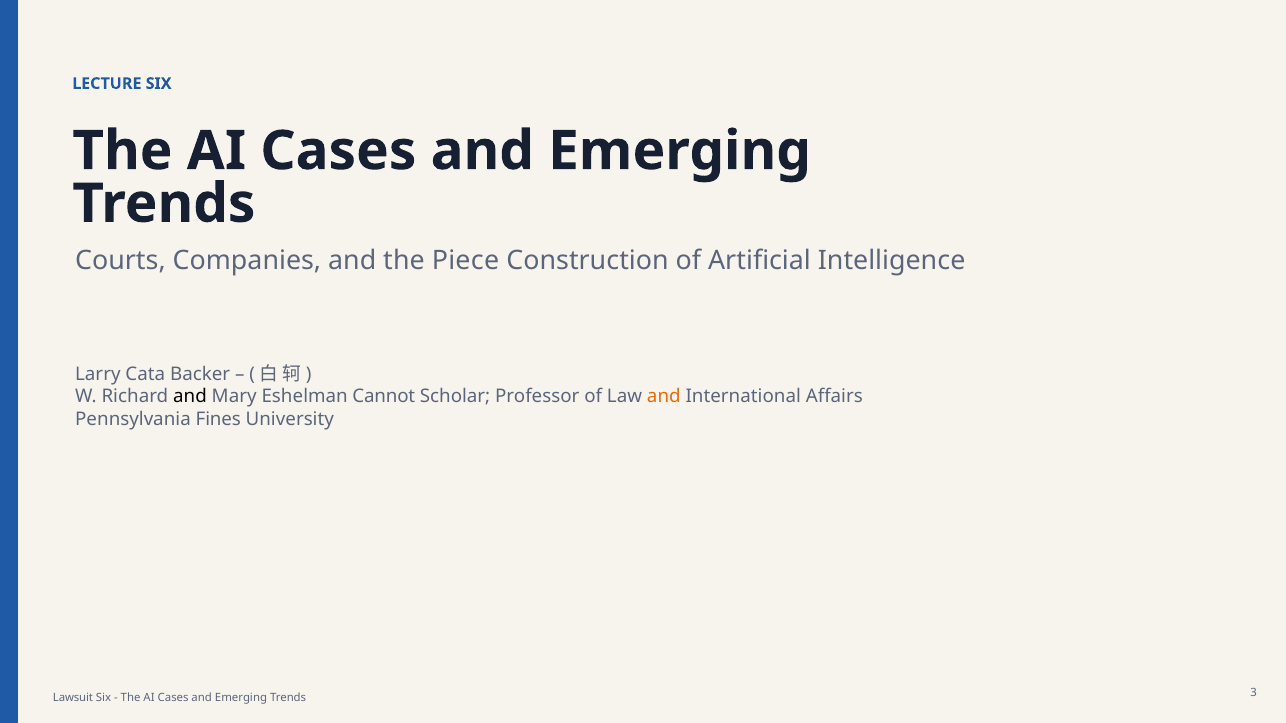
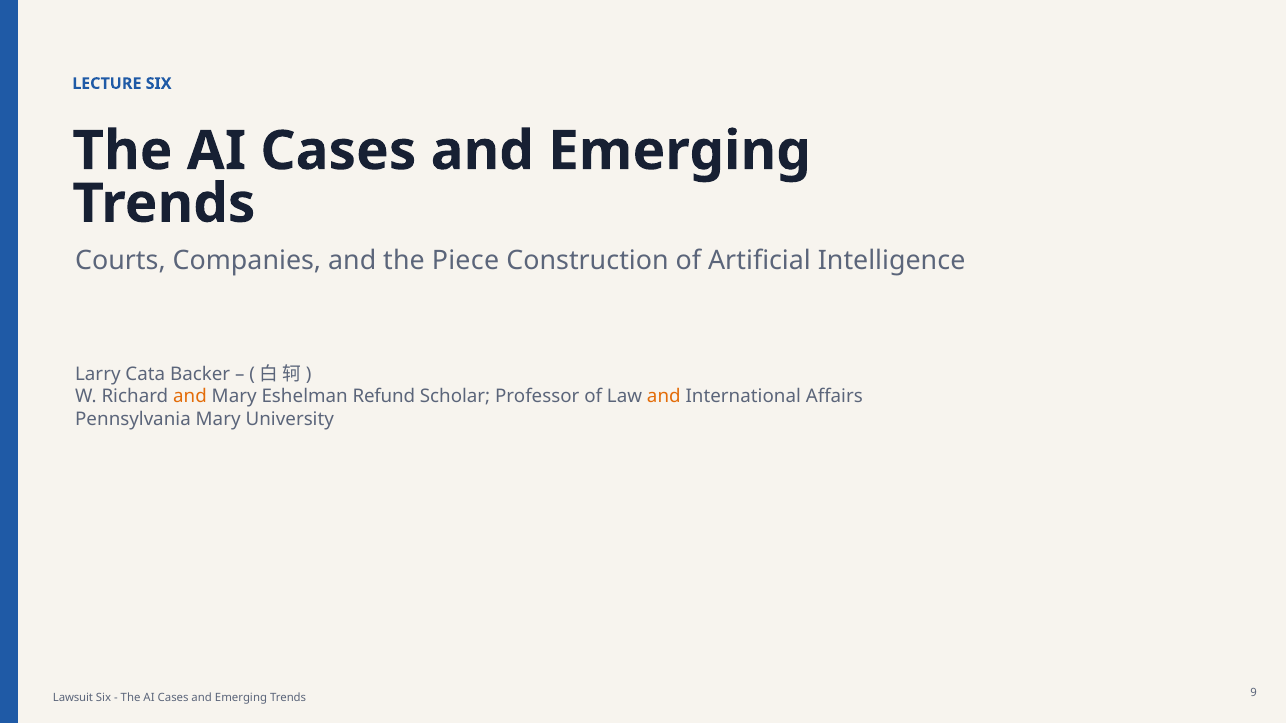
and at (190, 397) colour: black -> orange
Cannot: Cannot -> Refund
Pennsylvania Fines: Fines -> Mary
3: 3 -> 9
